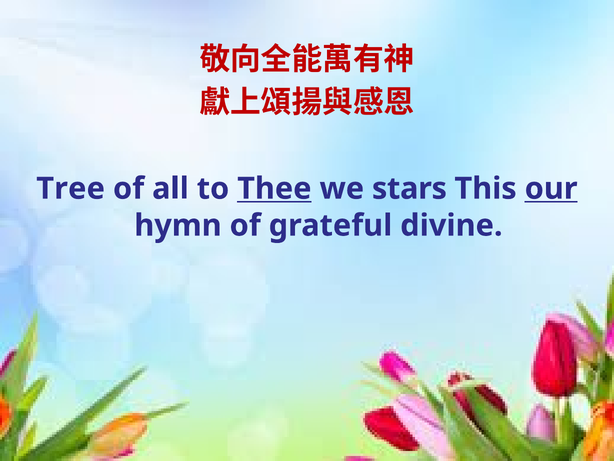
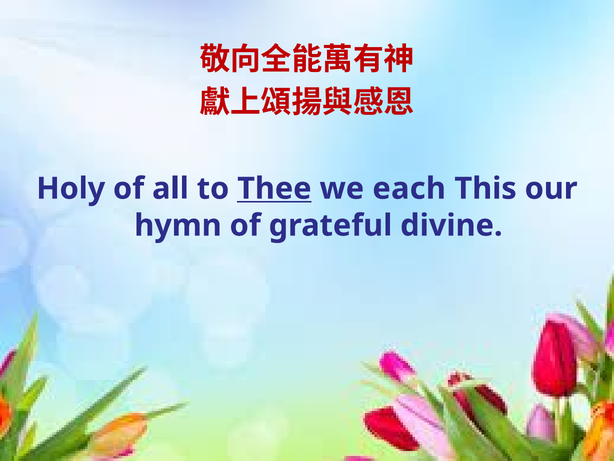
Tree: Tree -> Holy
stars: stars -> each
our underline: present -> none
